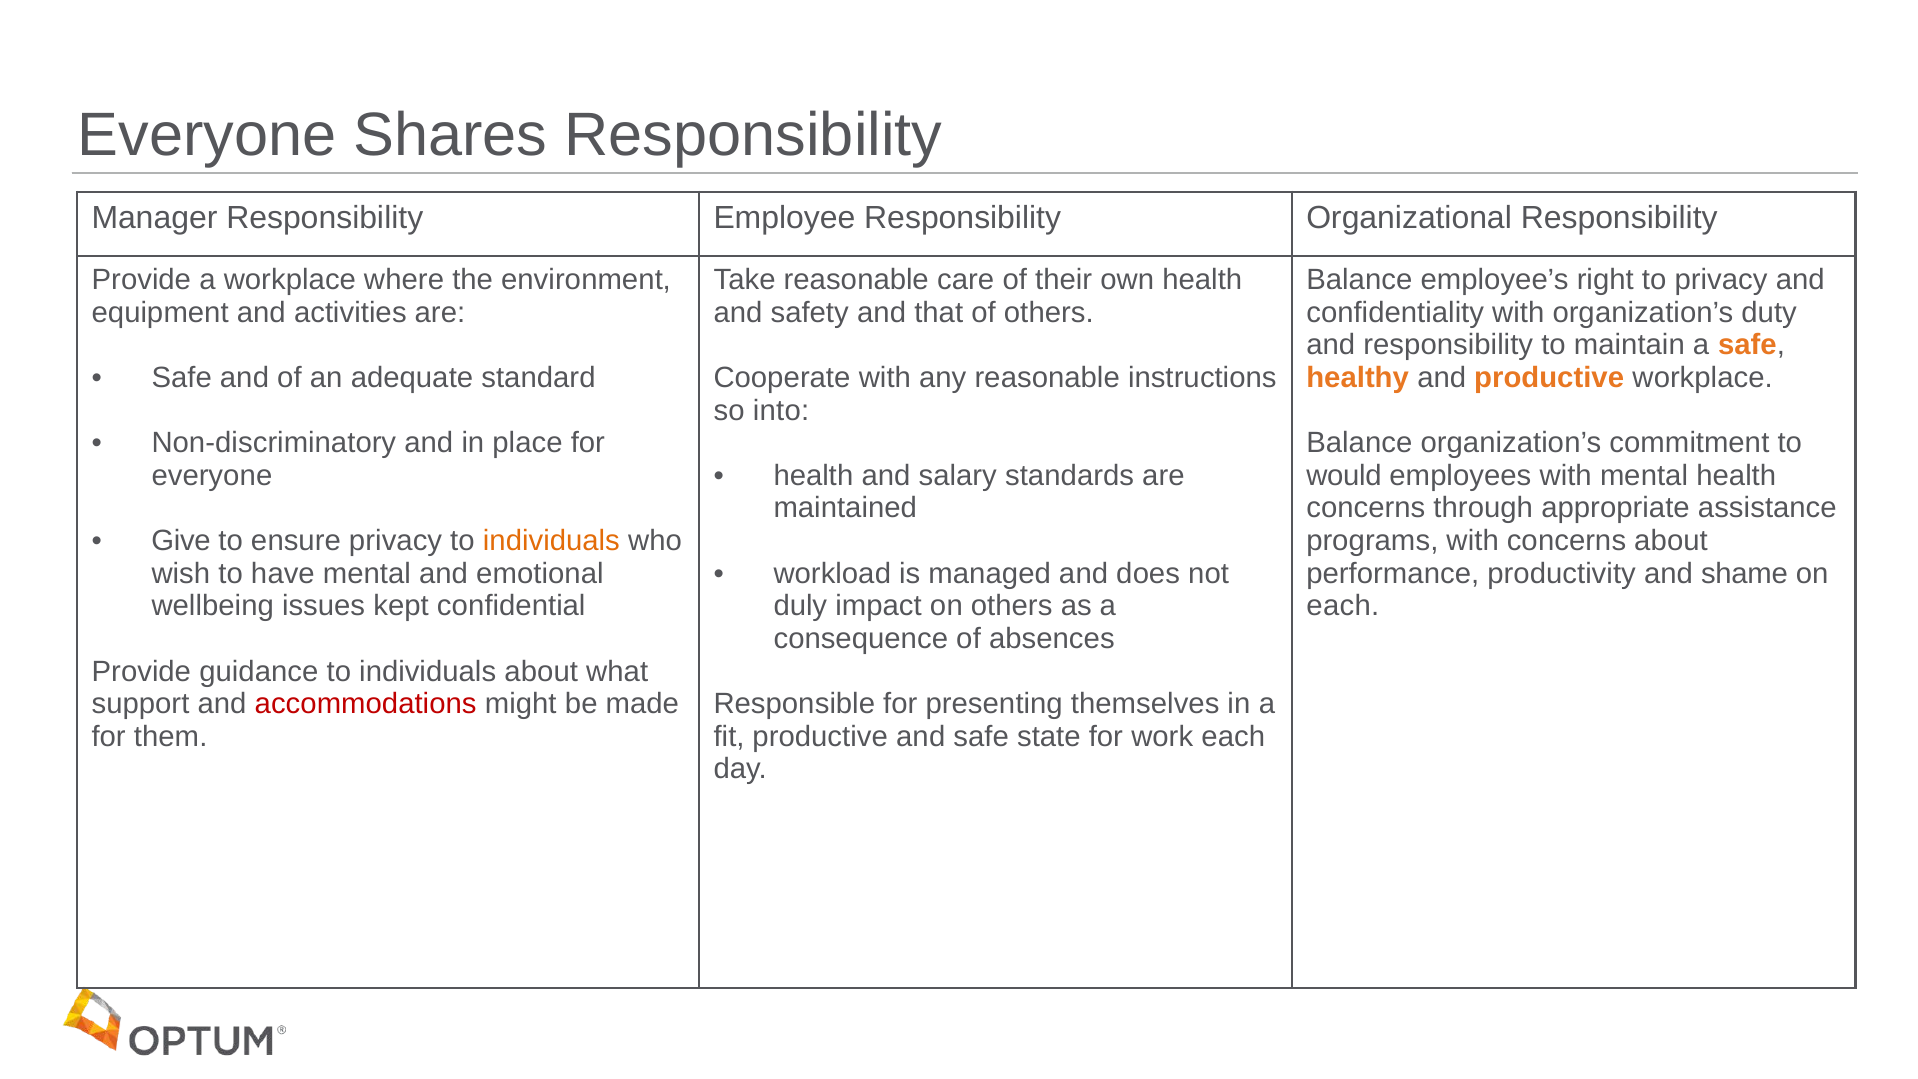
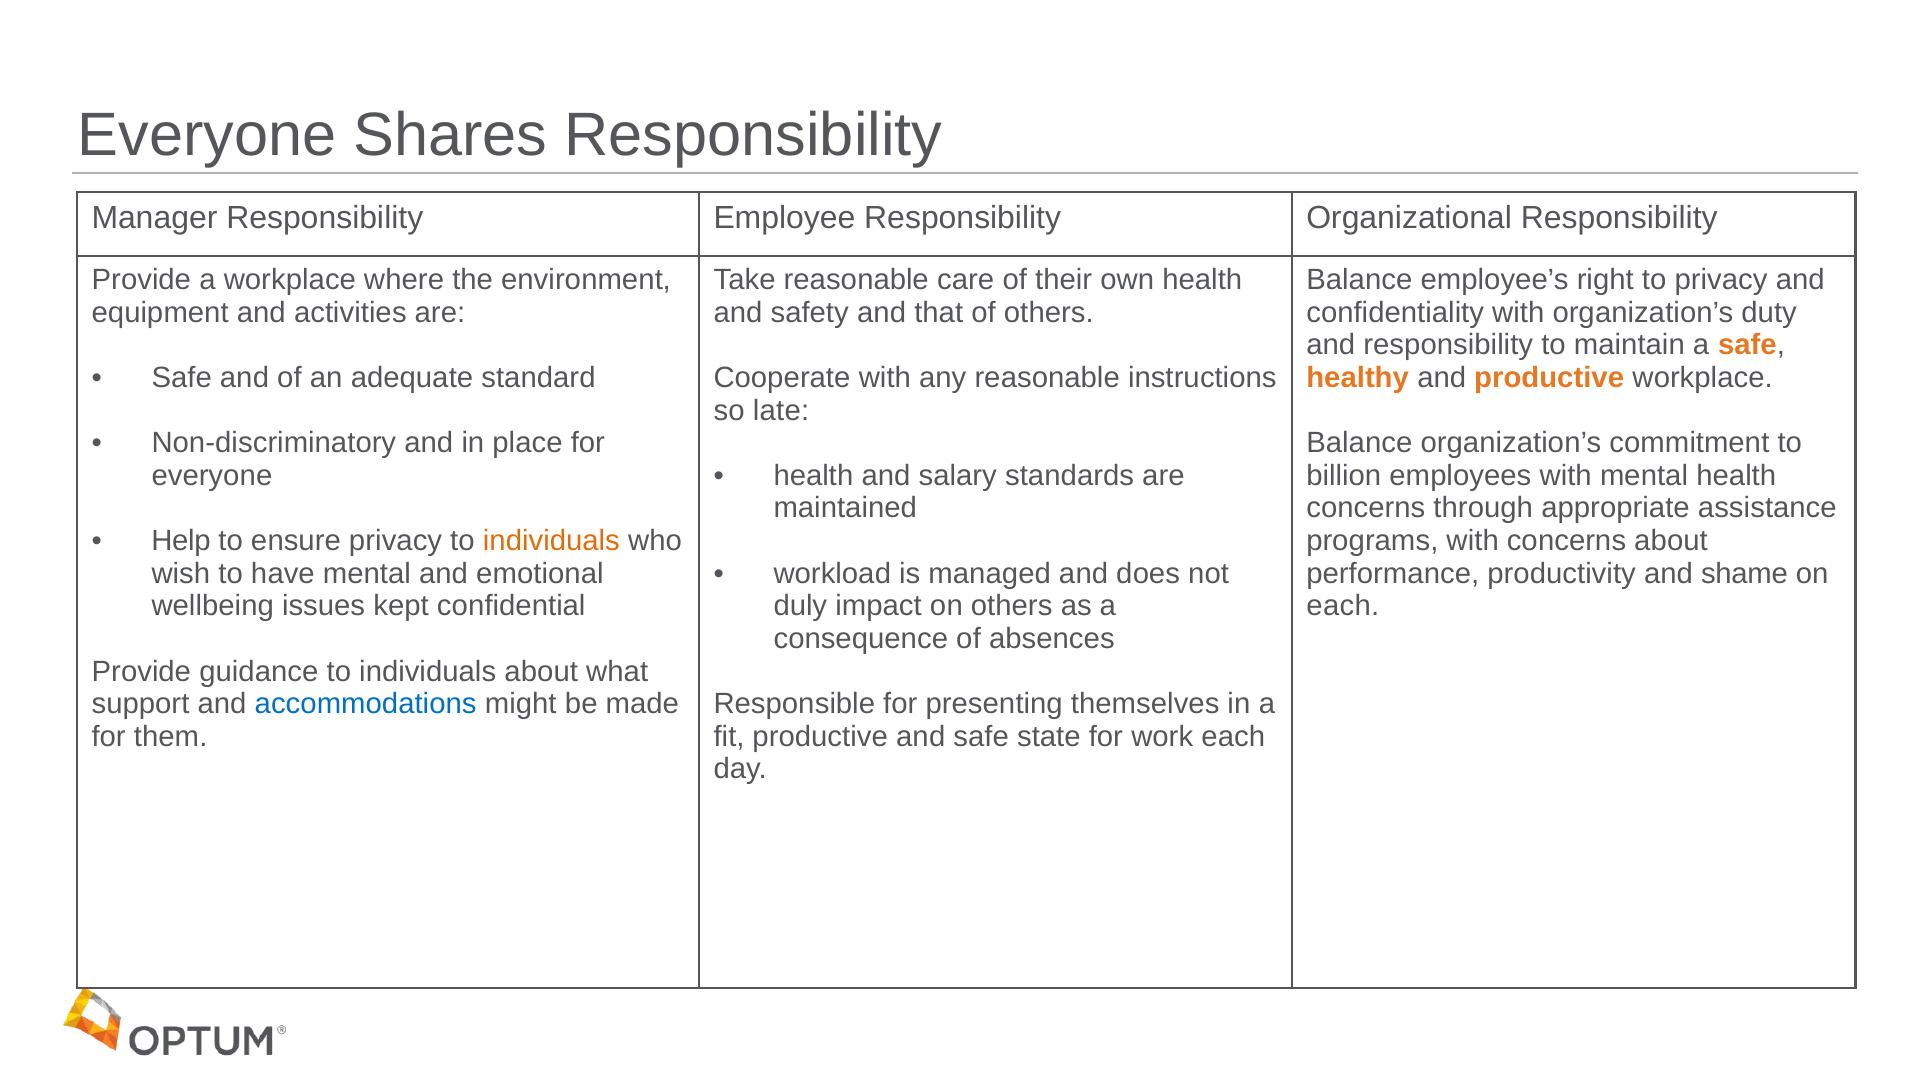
into: into -> late
would: would -> billion
Give: Give -> Help
accommodations colour: red -> blue
